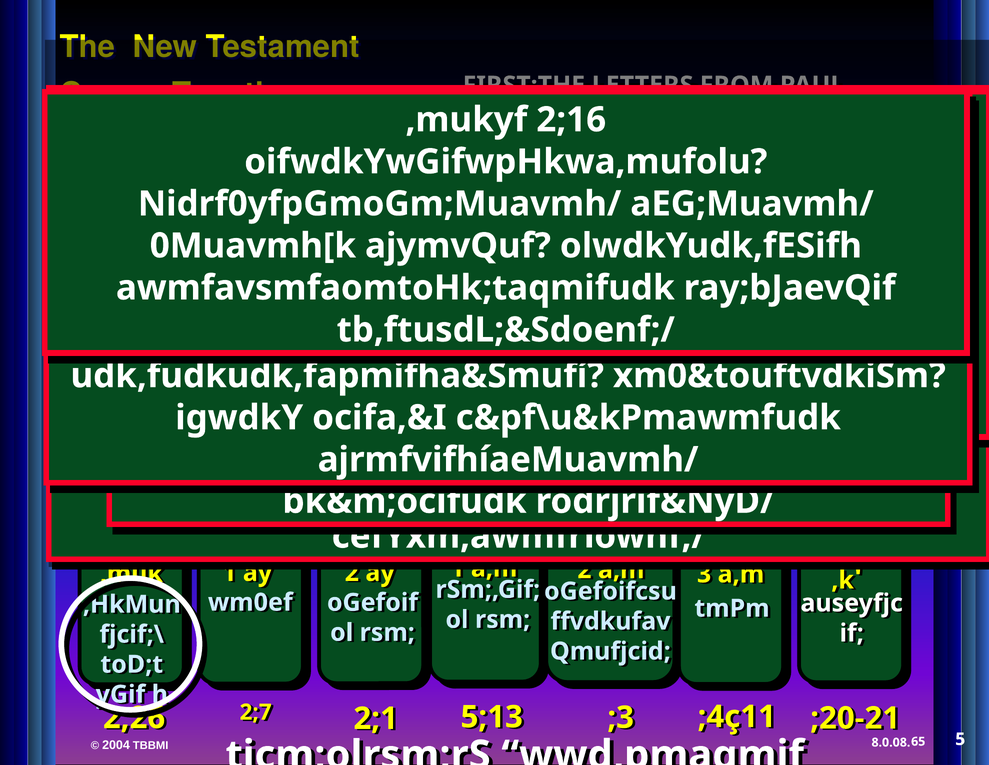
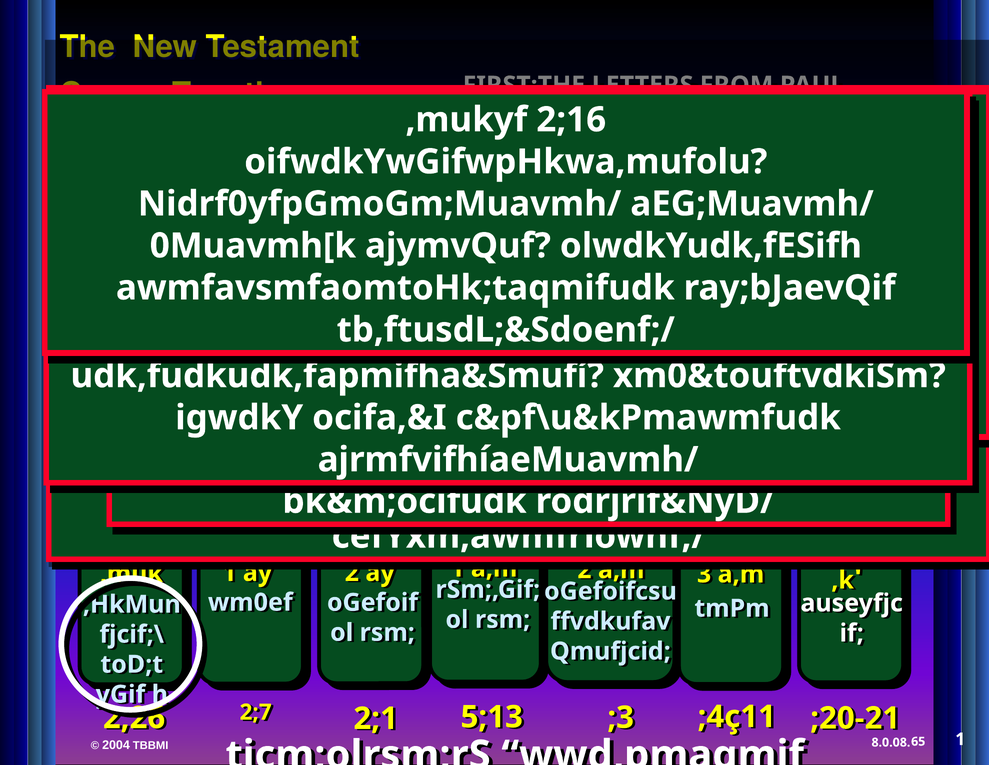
65 5: 5 -> 1
